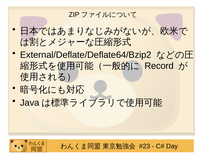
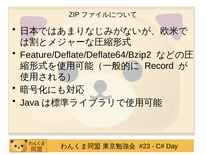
External/Deflate/Deflate64/Bzip2: External/Deflate/Deflate64/Bzip2 -> Feature/Deflate/Deflate64/Bzip2
